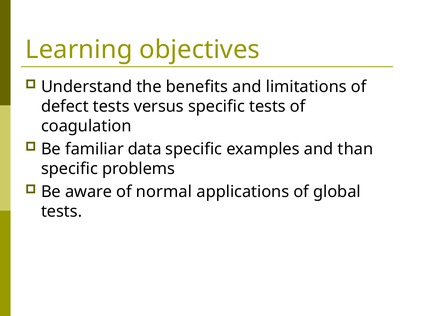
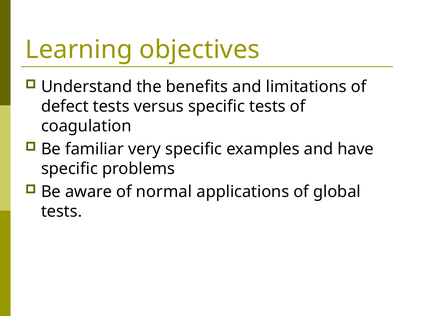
data: data -> very
than: than -> have
